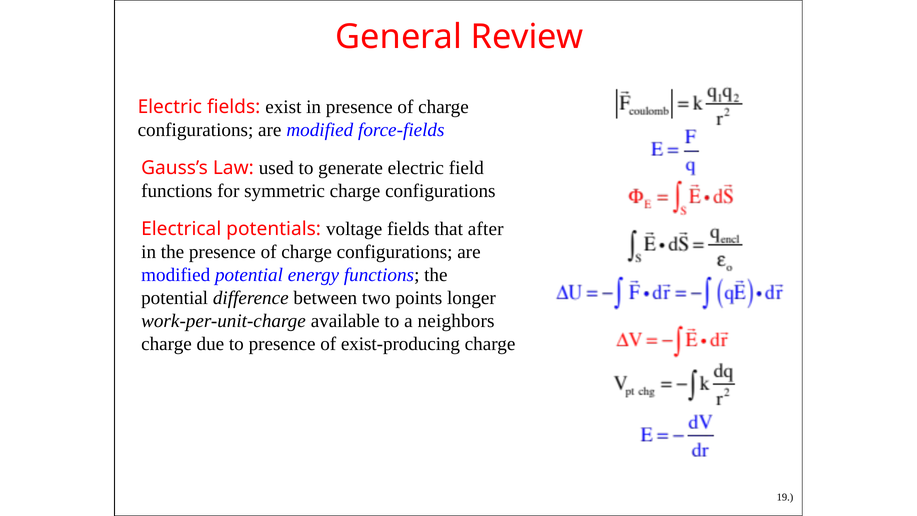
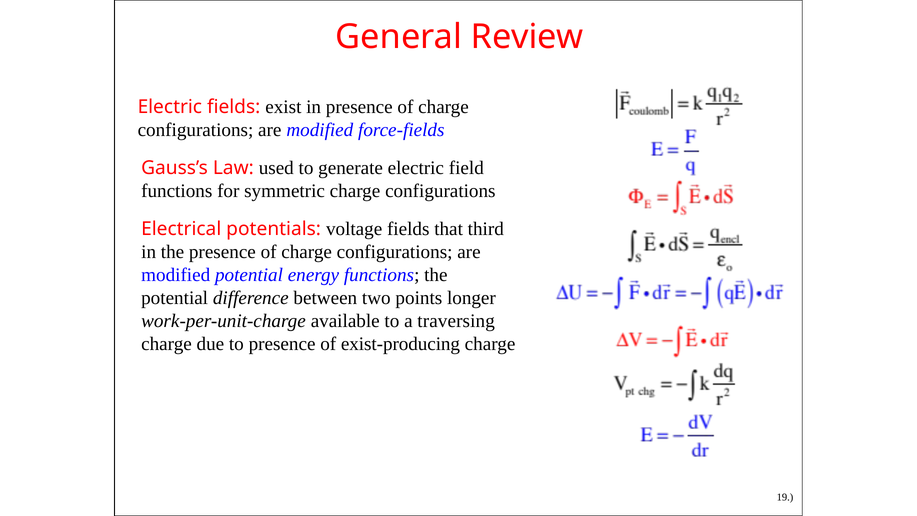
after: after -> third
neighbors: neighbors -> traversing
